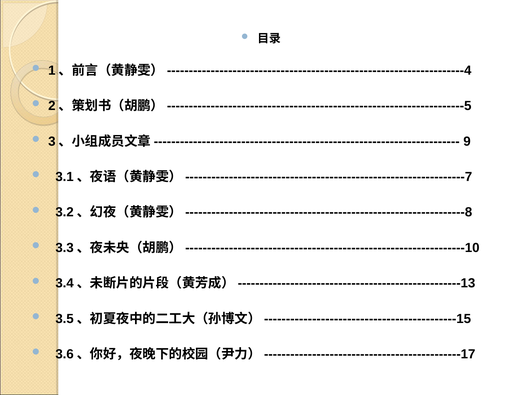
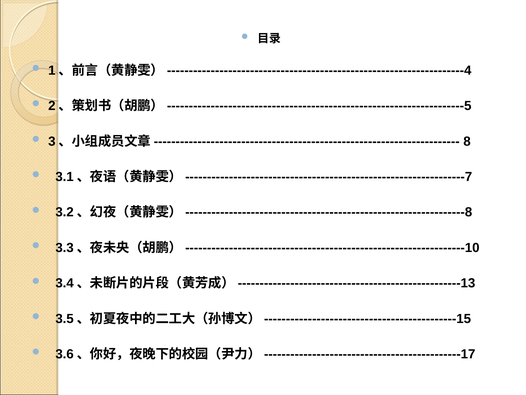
9: 9 -> 8
